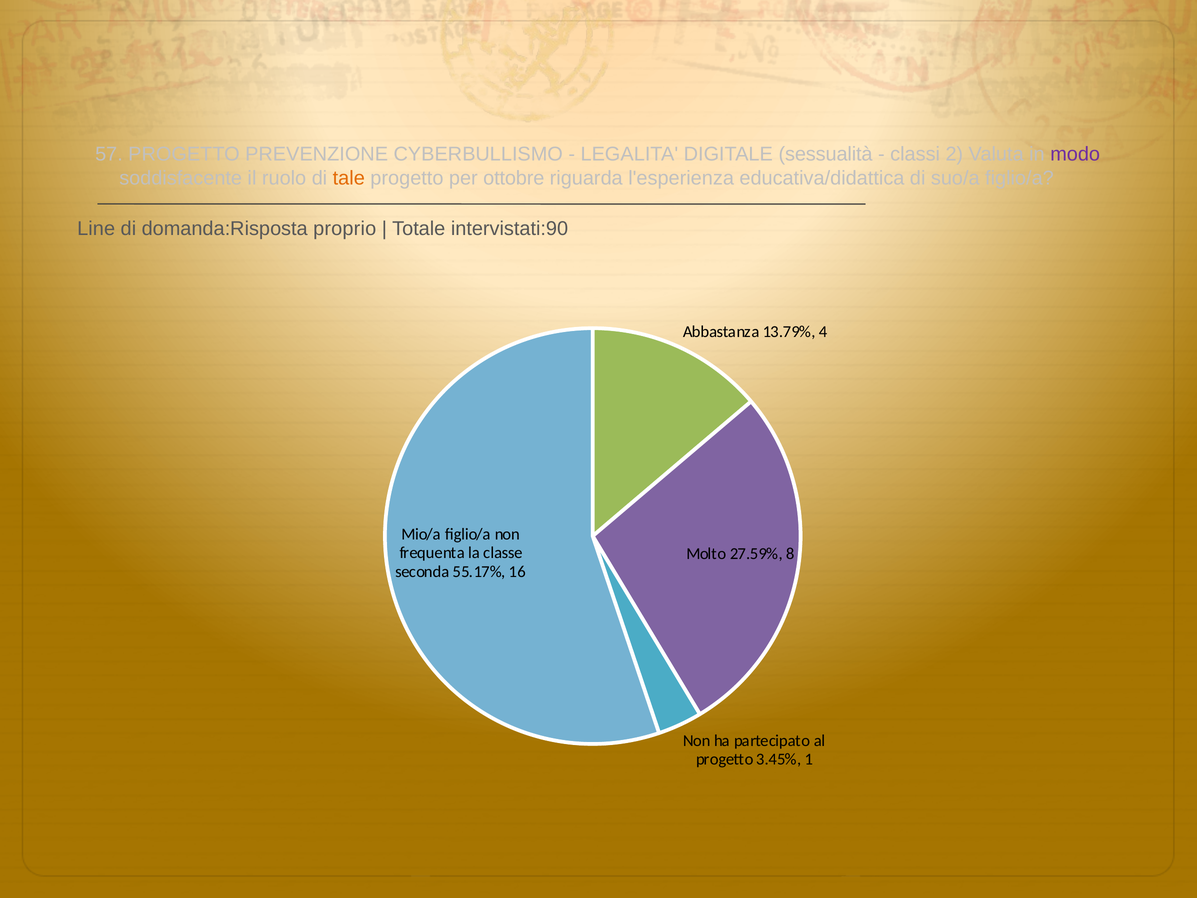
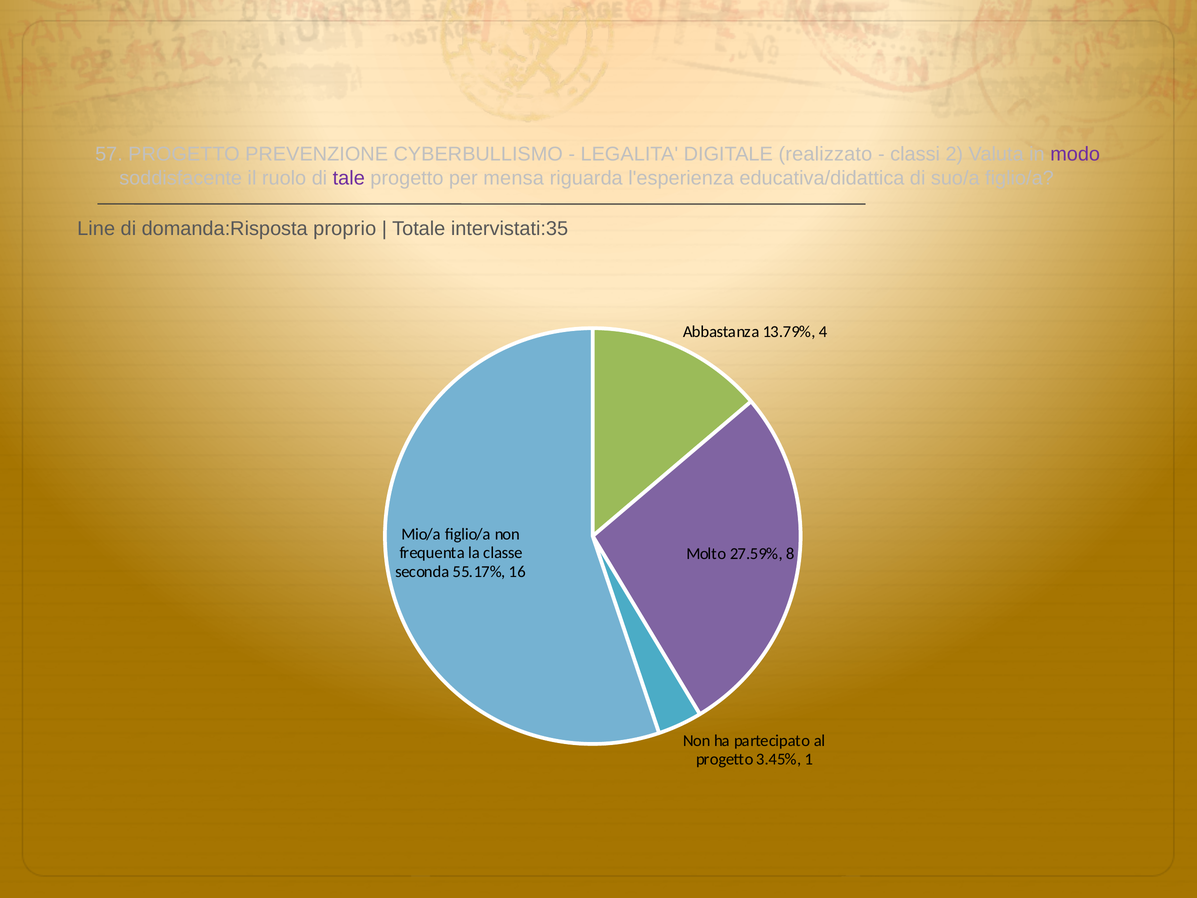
sessualità: sessualità -> realizzato
tale colour: orange -> purple
ottobre: ottobre -> mensa
intervistati:90: intervistati:90 -> intervistati:35
